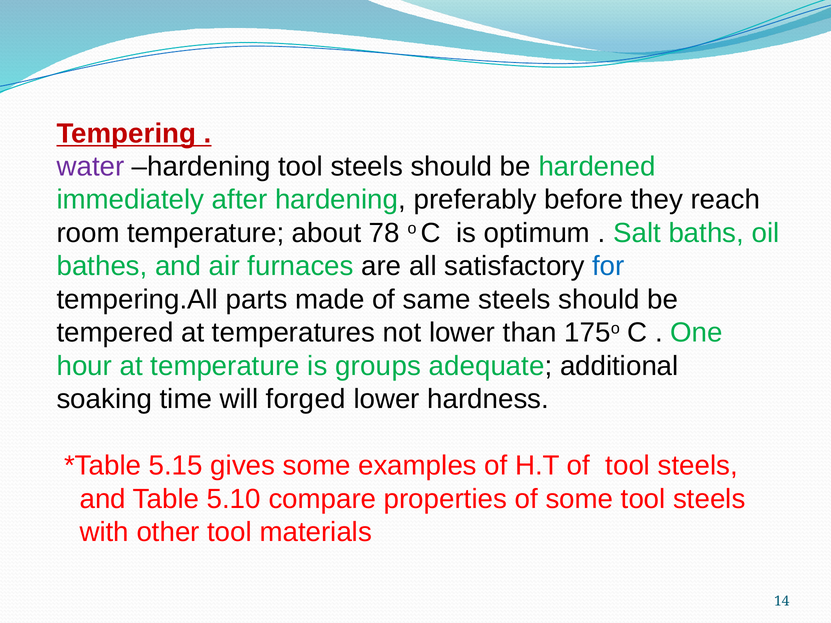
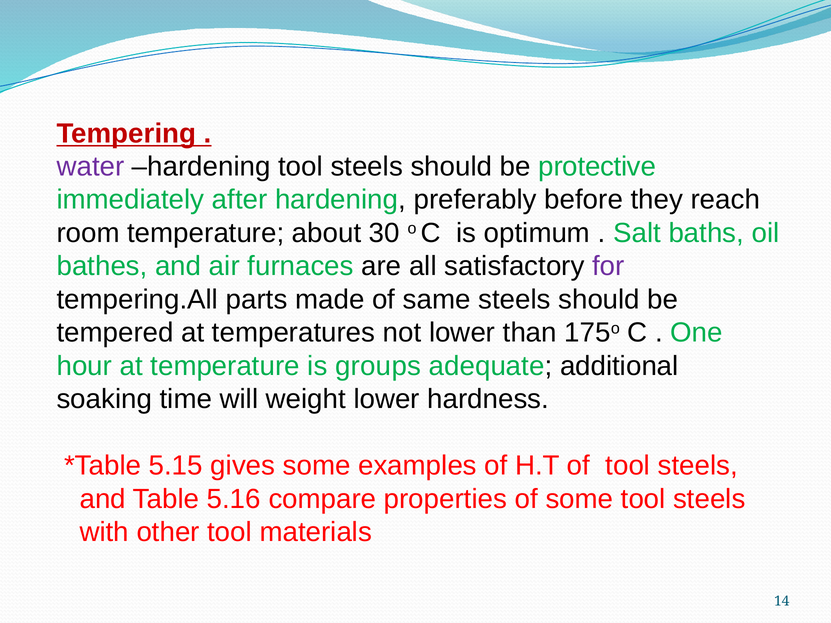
hardened: hardened -> protective
78: 78 -> 30
for colour: blue -> purple
forged: forged -> weight
5.10: 5.10 -> 5.16
